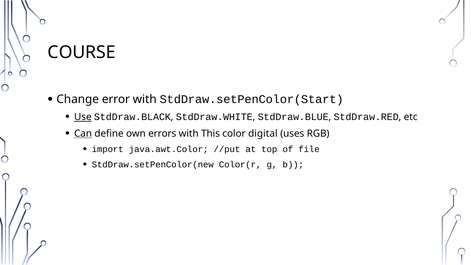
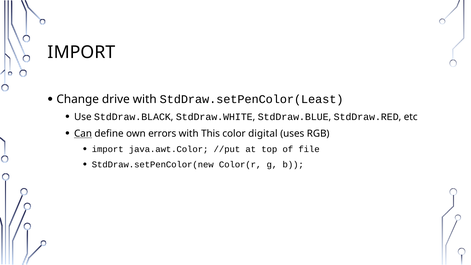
COURSE at (82, 52): COURSE -> IMPORT
error: error -> drive
StdDraw.setPenColor(Start: StdDraw.setPenColor(Start -> StdDraw.setPenColor(Least
Use underline: present -> none
